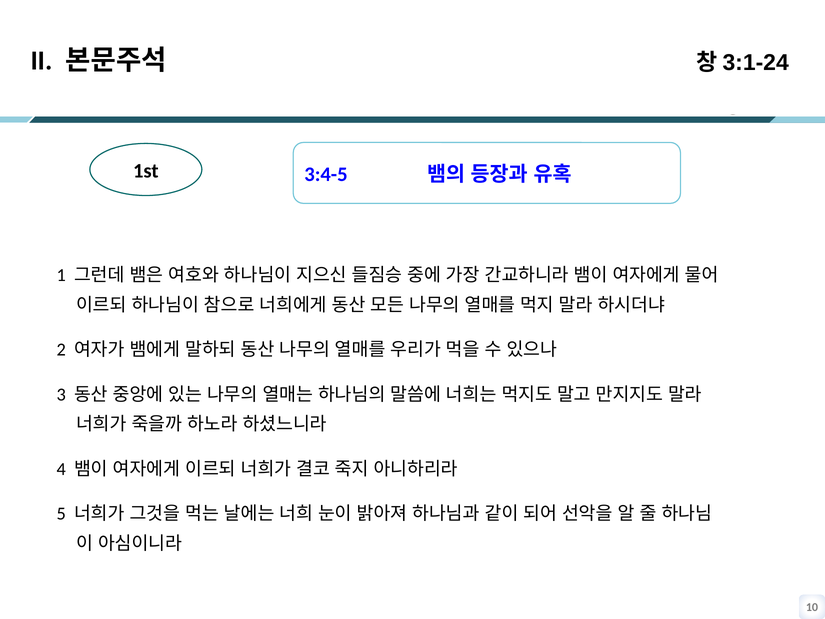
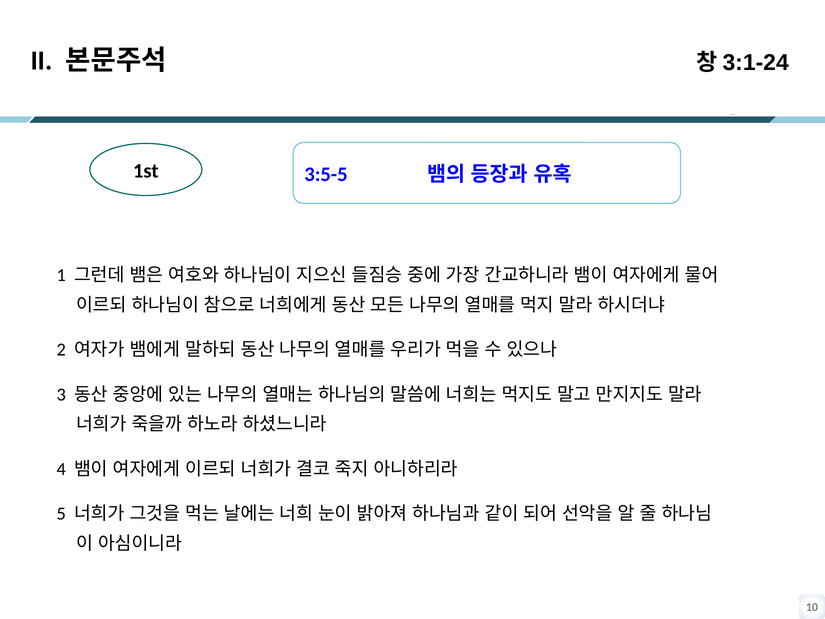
3:4-5: 3:4-5 -> 3:5-5
